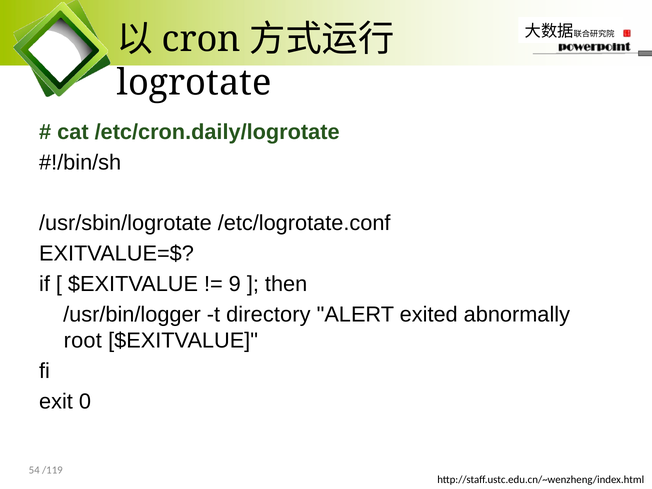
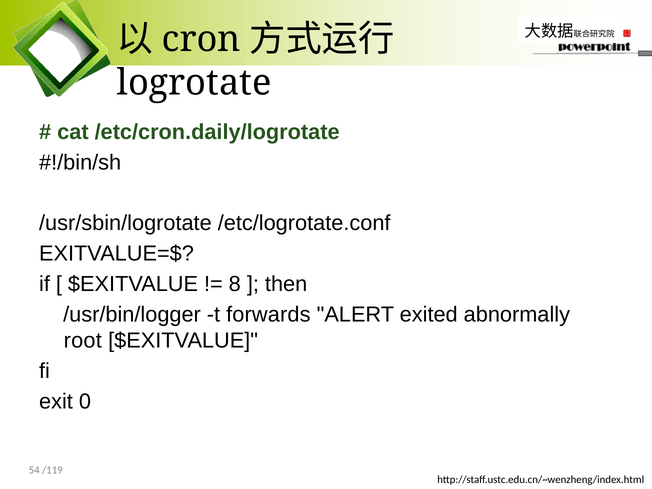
9: 9 -> 8
directory: directory -> forwards
